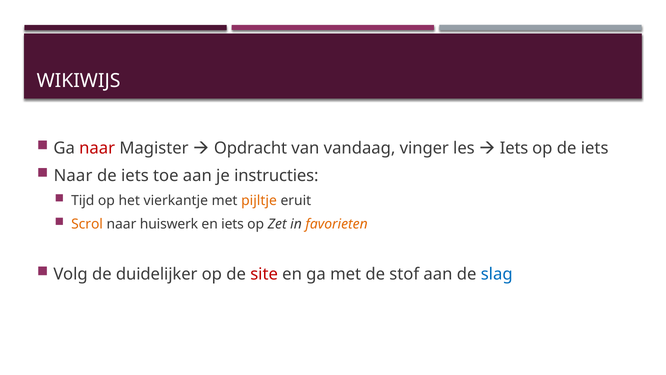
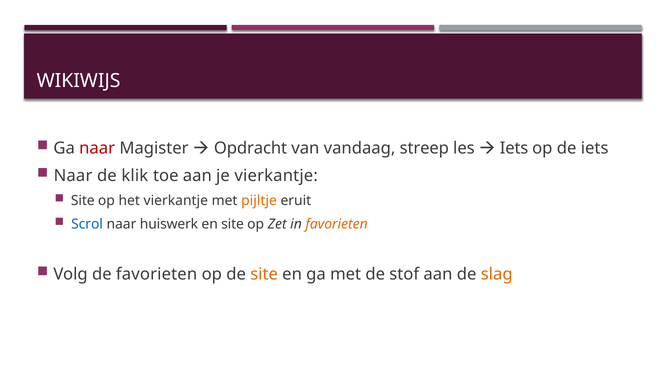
vinger: vinger -> streep
iets at (135, 175): iets -> klik
je instructies: instructies -> vierkantje
Tijd at (83, 201): Tijd -> Site
Scrol colour: orange -> blue
en iets: iets -> site
de duidelijker: duidelijker -> favorieten
site at (264, 274) colour: red -> orange
slag colour: blue -> orange
